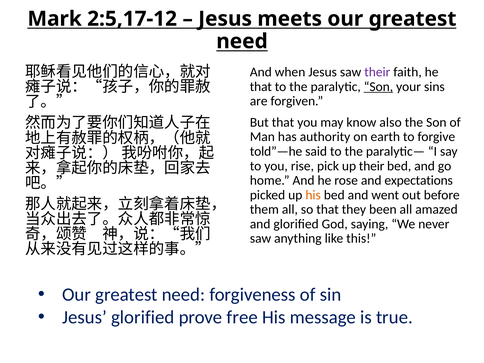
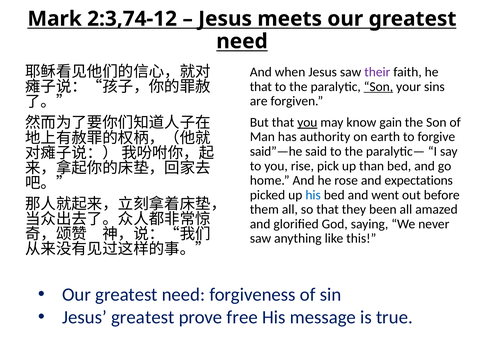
2:5,17-12: 2:5,17-12 -> 2:3,74-12
you at (307, 122) underline: none -> present
also: also -> gain
told”—he: told”—he -> said”—he
up their: their -> than
his at (313, 195) colour: orange -> blue
Jesus glorified: glorified -> greatest
